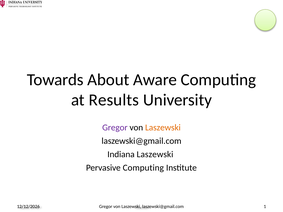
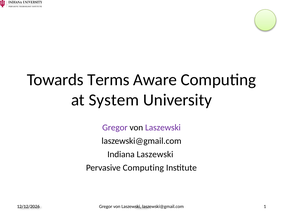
About: About -> Terms
Results: Results -> System
Laszewski at (163, 128) colour: orange -> purple
